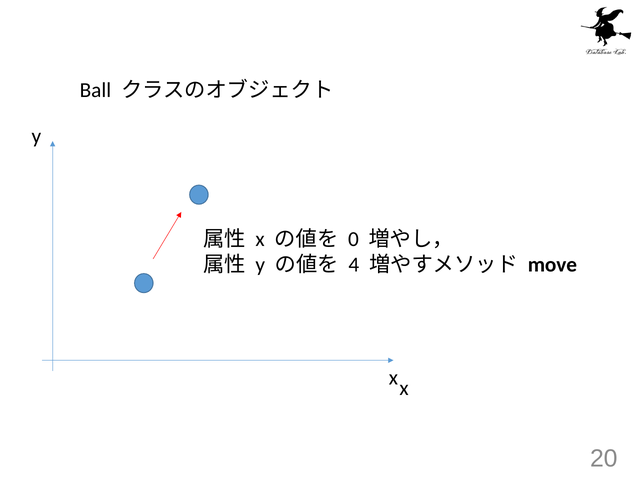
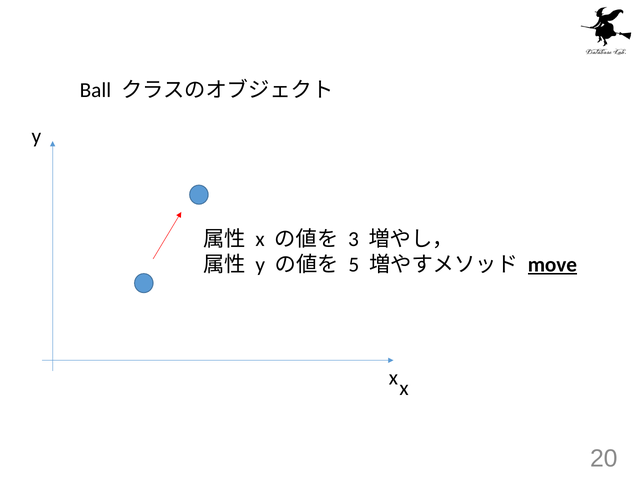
0: 0 -> 3
4: 4 -> 5
move underline: none -> present
